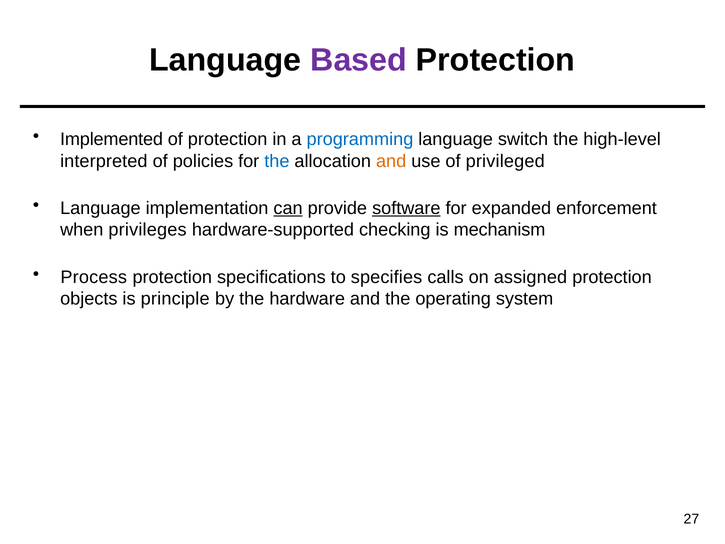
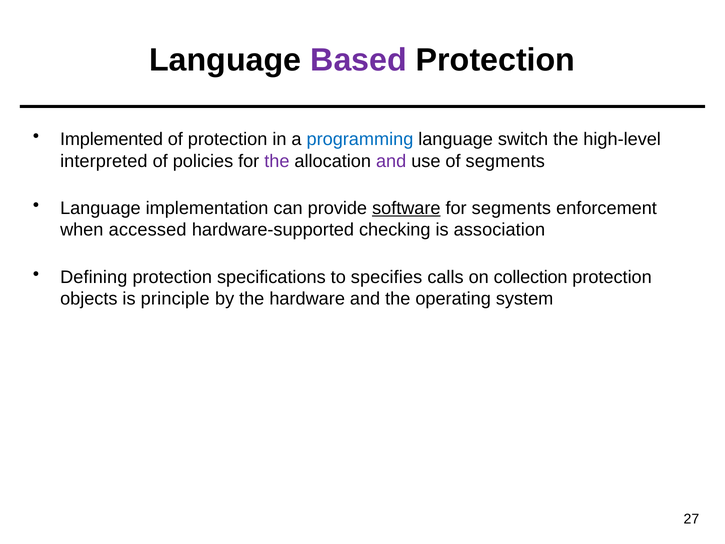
the at (277, 161) colour: blue -> purple
and at (391, 161) colour: orange -> purple
of privileged: privileged -> segments
can underline: present -> none
for expanded: expanded -> segments
privileges: privileges -> accessed
mechanism: mechanism -> association
Process: Process -> Defining
assigned: assigned -> collection
